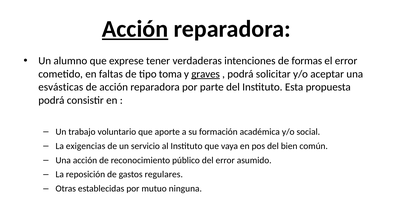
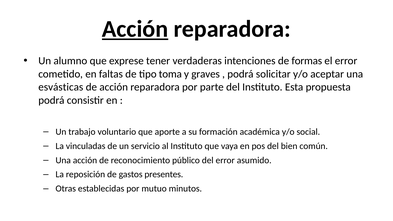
graves underline: present -> none
exigencias: exigencias -> vinculadas
regulares: regulares -> presentes
ninguna: ninguna -> minutos
